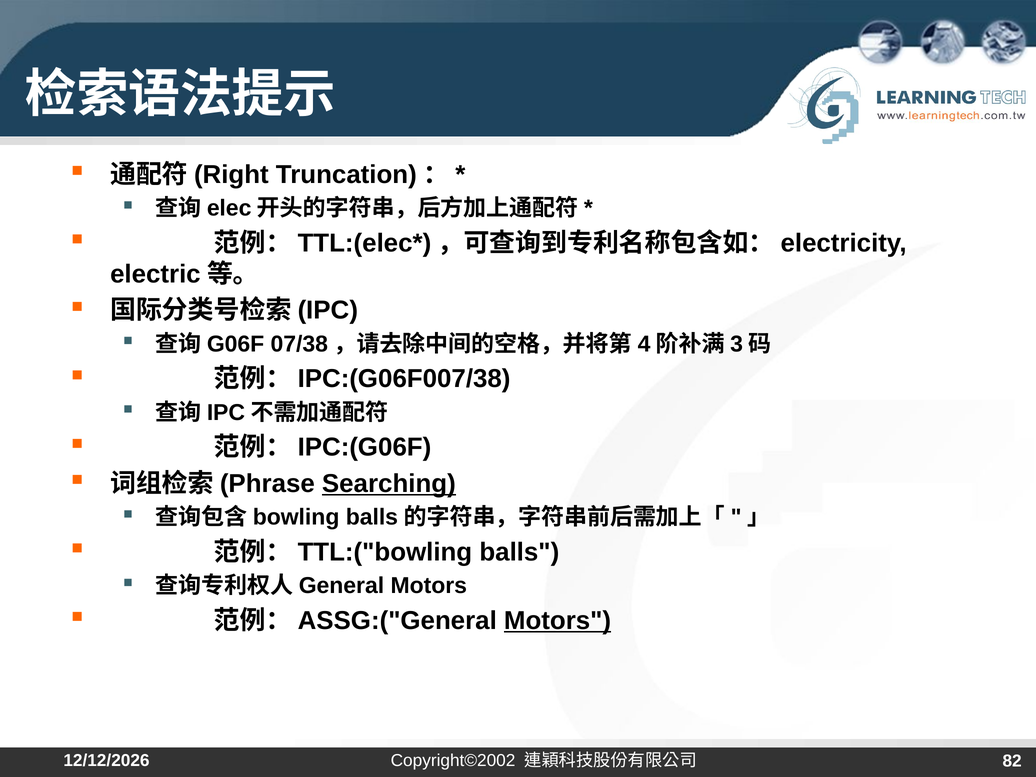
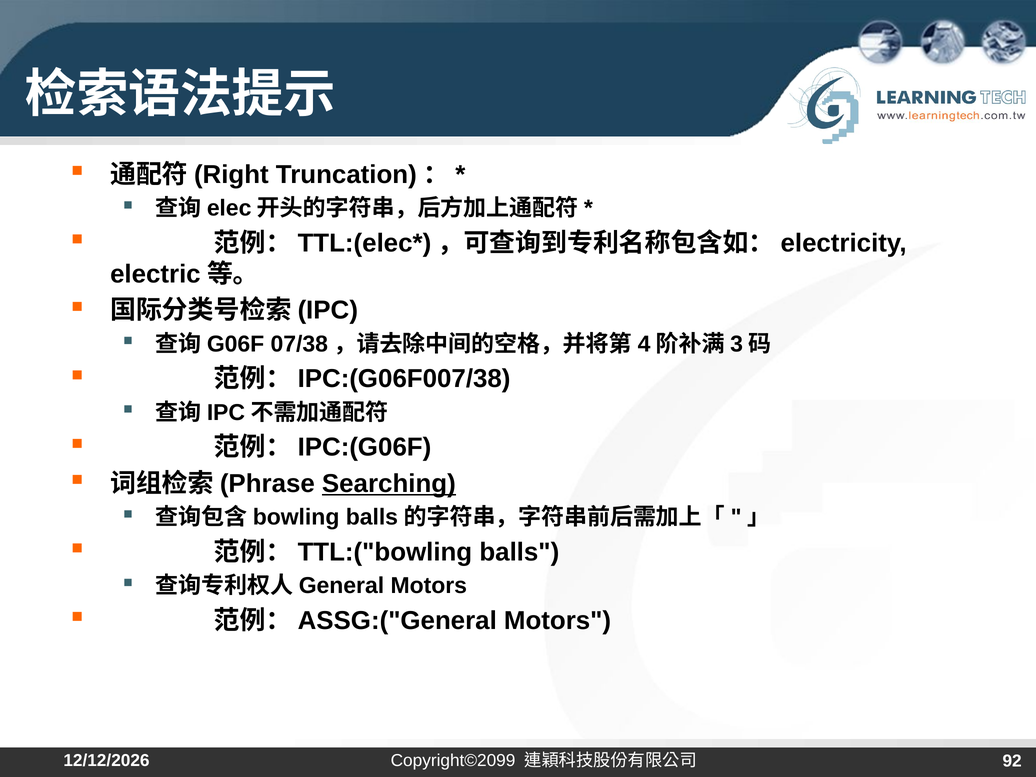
Motors at (558, 621) underline: present -> none
Copyright©2002: Copyright©2002 -> Copyright©2099
82: 82 -> 92
